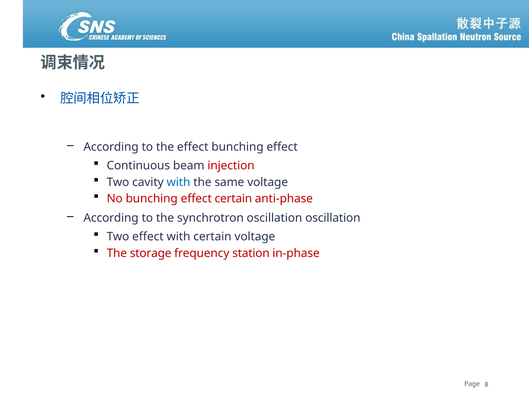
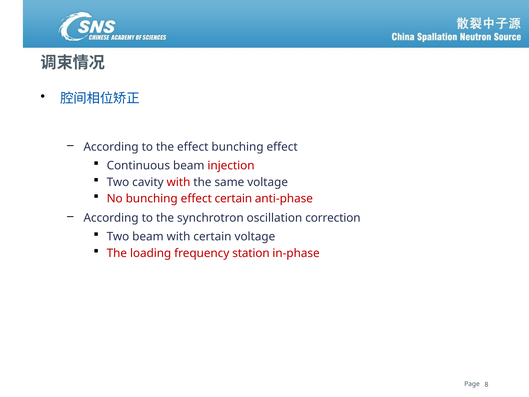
with at (179, 182) colour: blue -> red
oscillation oscillation: oscillation -> correction
Two effect: effect -> beam
storage: storage -> loading
